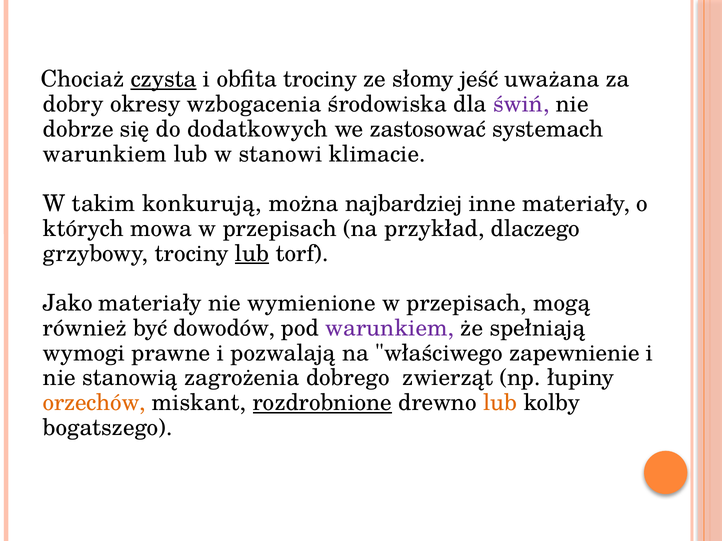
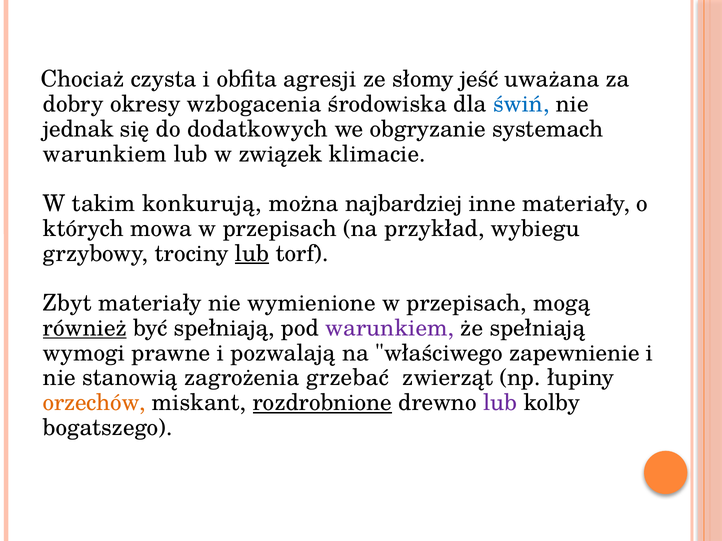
czysta underline: present -> none
obfita trociny: trociny -> agresji
świń colour: purple -> blue
dobrze: dobrze -> jednak
zastosować: zastosować -> obgryzanie
stanowi: stanowi -> związek
dlaczego: dlaczego -> wybiegu
Jako: Jako -> Zbyt
również underline: none -> present
być dowodów: dowodów -> spełniają
dobrego: dobrego -> grzebać
lub at (500, 403) colour: orange -> purple
